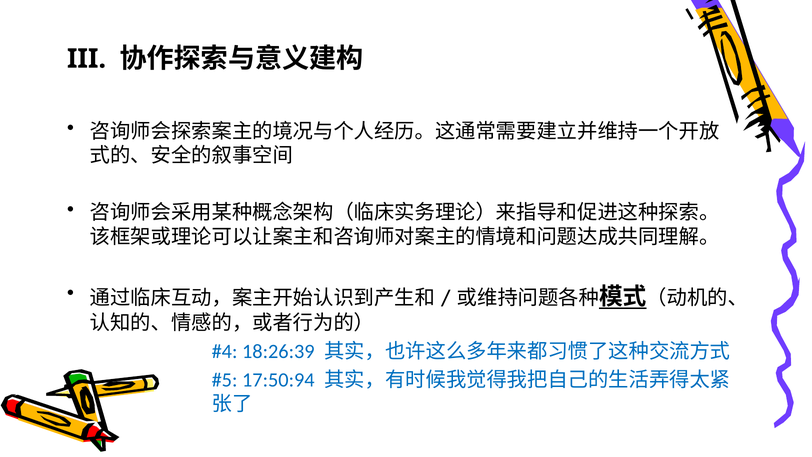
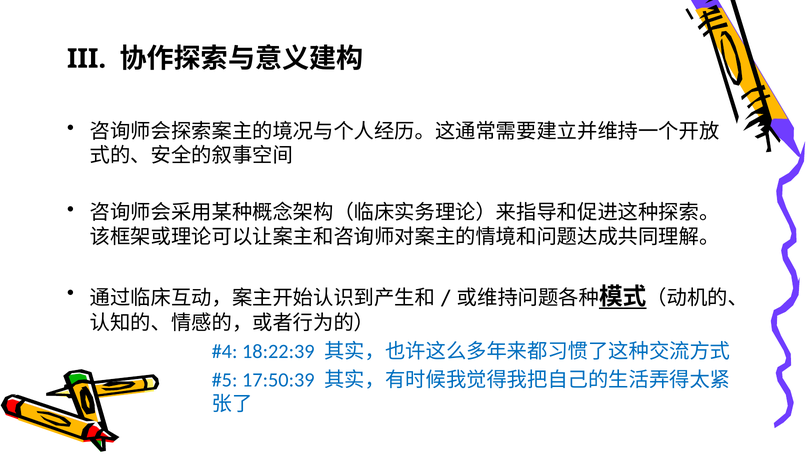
18:26:39: 18:26:39 -> 18:22:39
17:50:94: 17:50:94 -> 17:50:39
